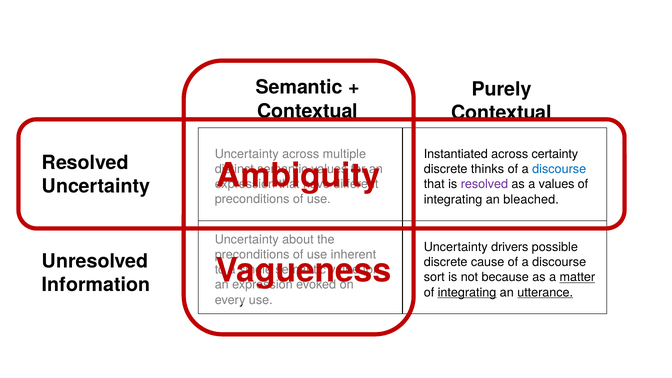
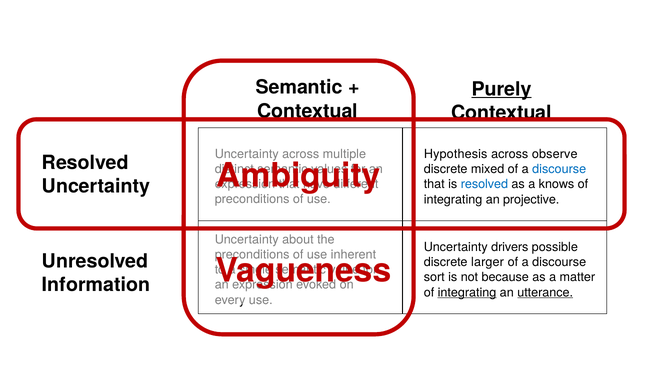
Purely underline: none -> present
Instantiated: Instantiated -> Hypothesis
certainty: certainty -> observe
thinks: thinks -> mixed
resolved at (484, 184) colour: purple -> blue
a values: values -> knows
bleached: bleached -> projective
cause: cause -> larger
matter underline: present -> none
